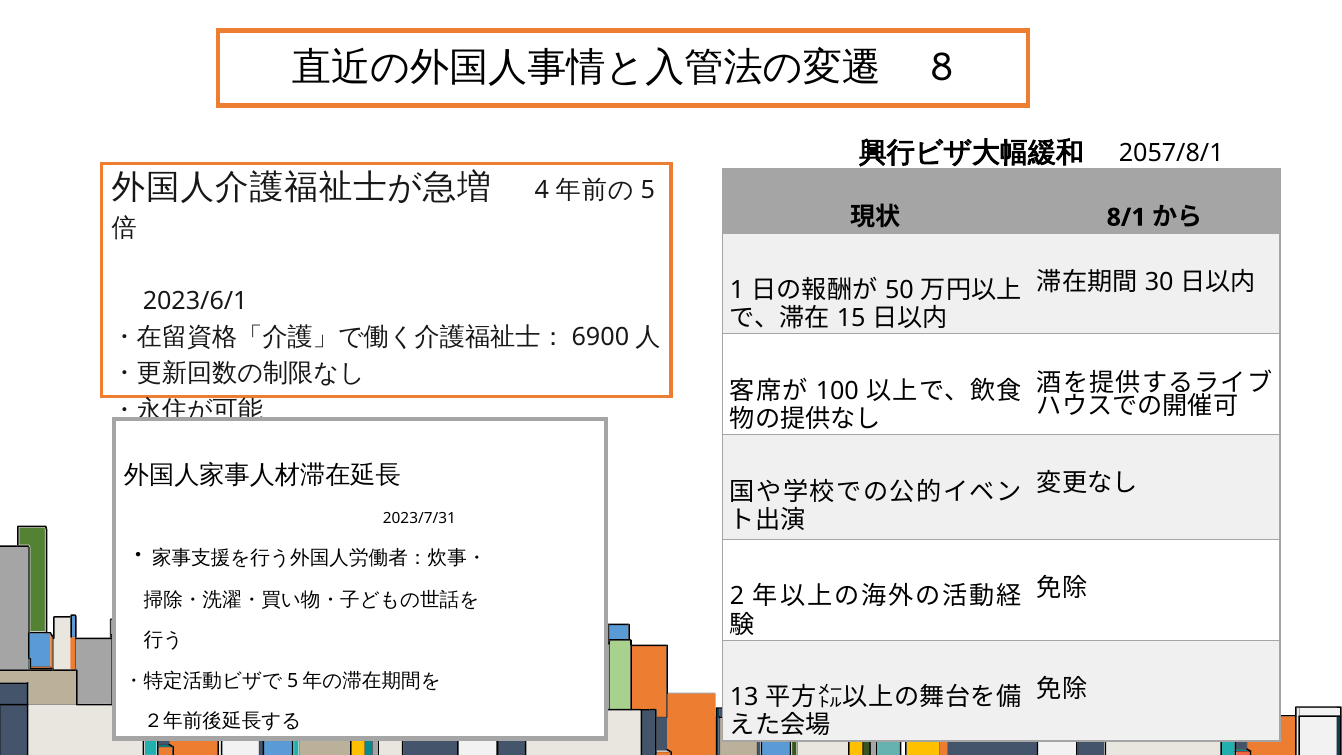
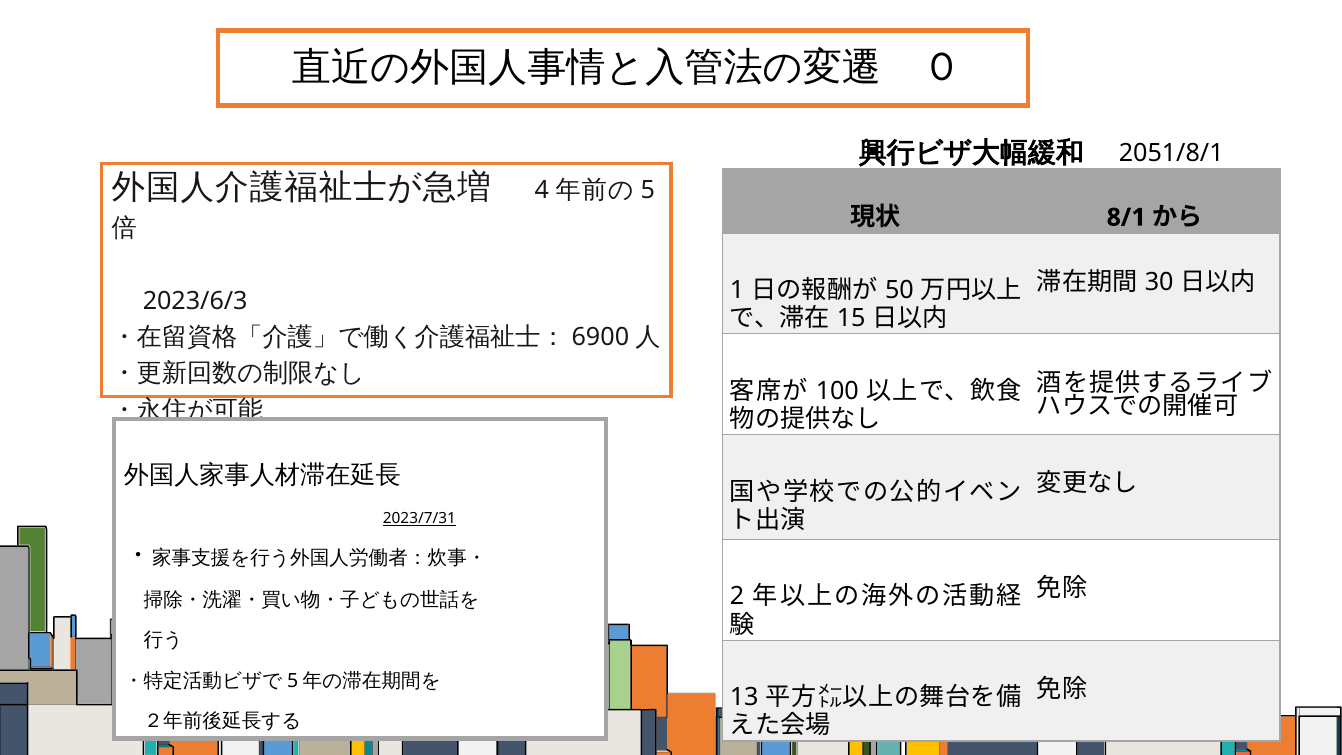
8: 8 -> 0
2057/8/1: 2057/8/1 -> 2051/8/1
2023/6/1: 2023/6/1 -> 2023/6/3
2023/7/31 underline: none -> present
